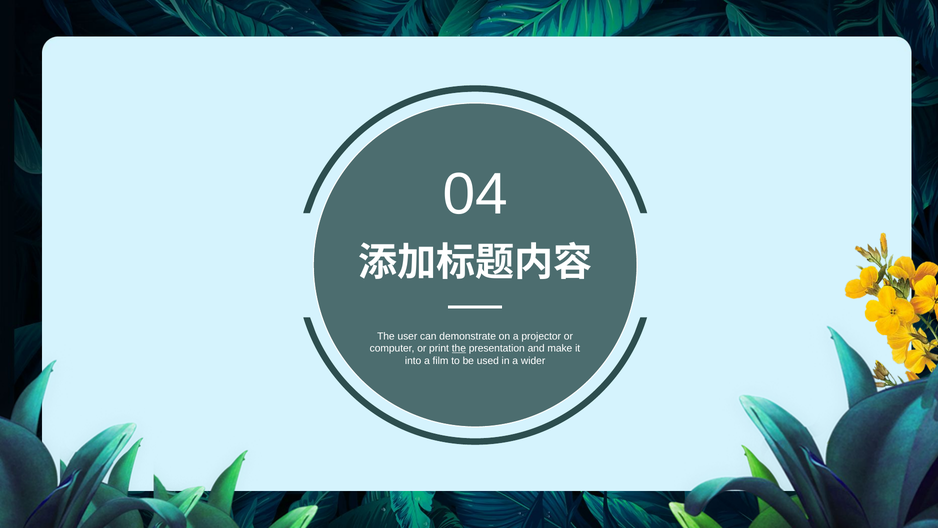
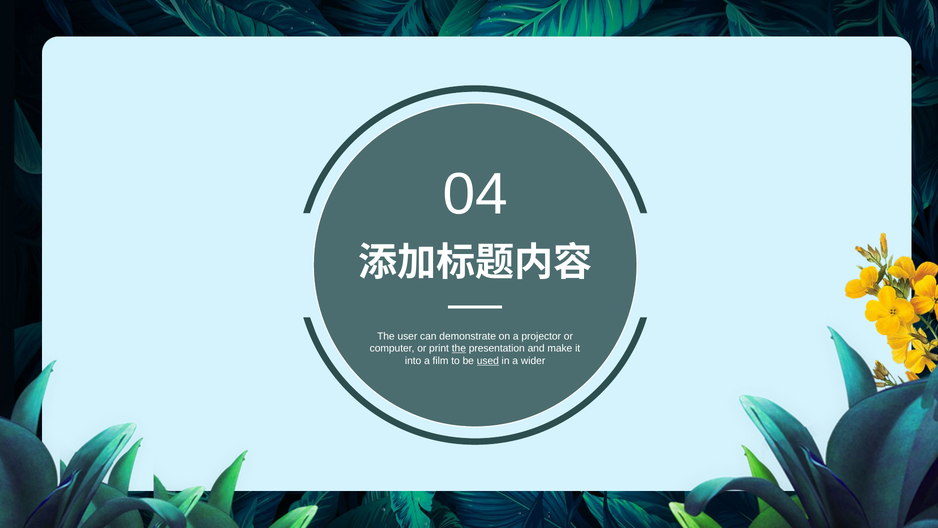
used underline: none -> present
